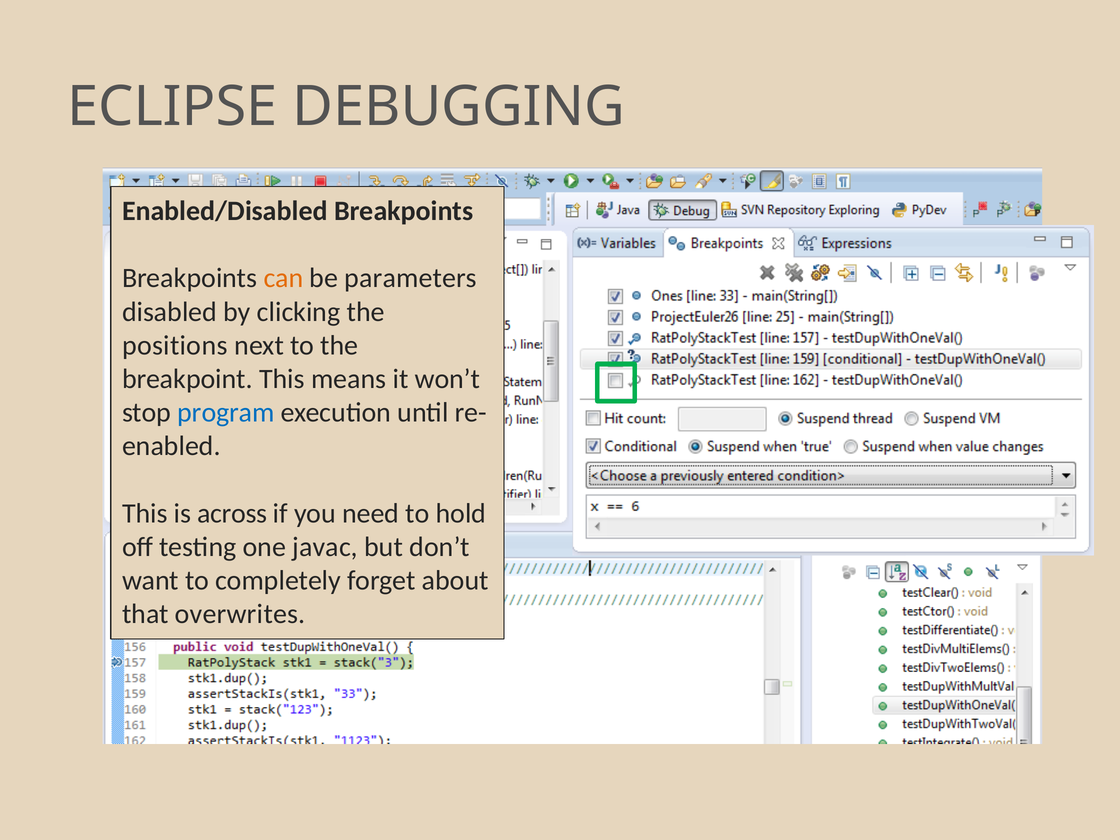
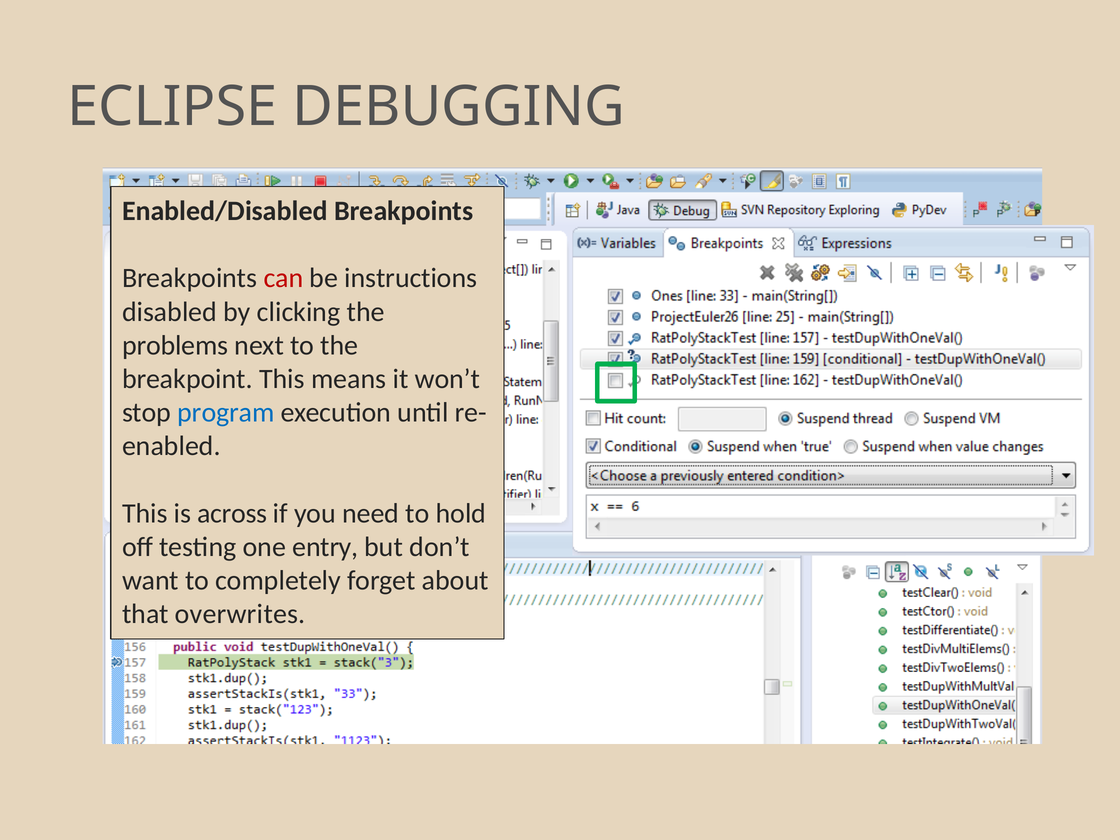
can colour: orange -> red
parameters: parameters -> instructions
positions: positions -> problems
javac: javac -> entry
